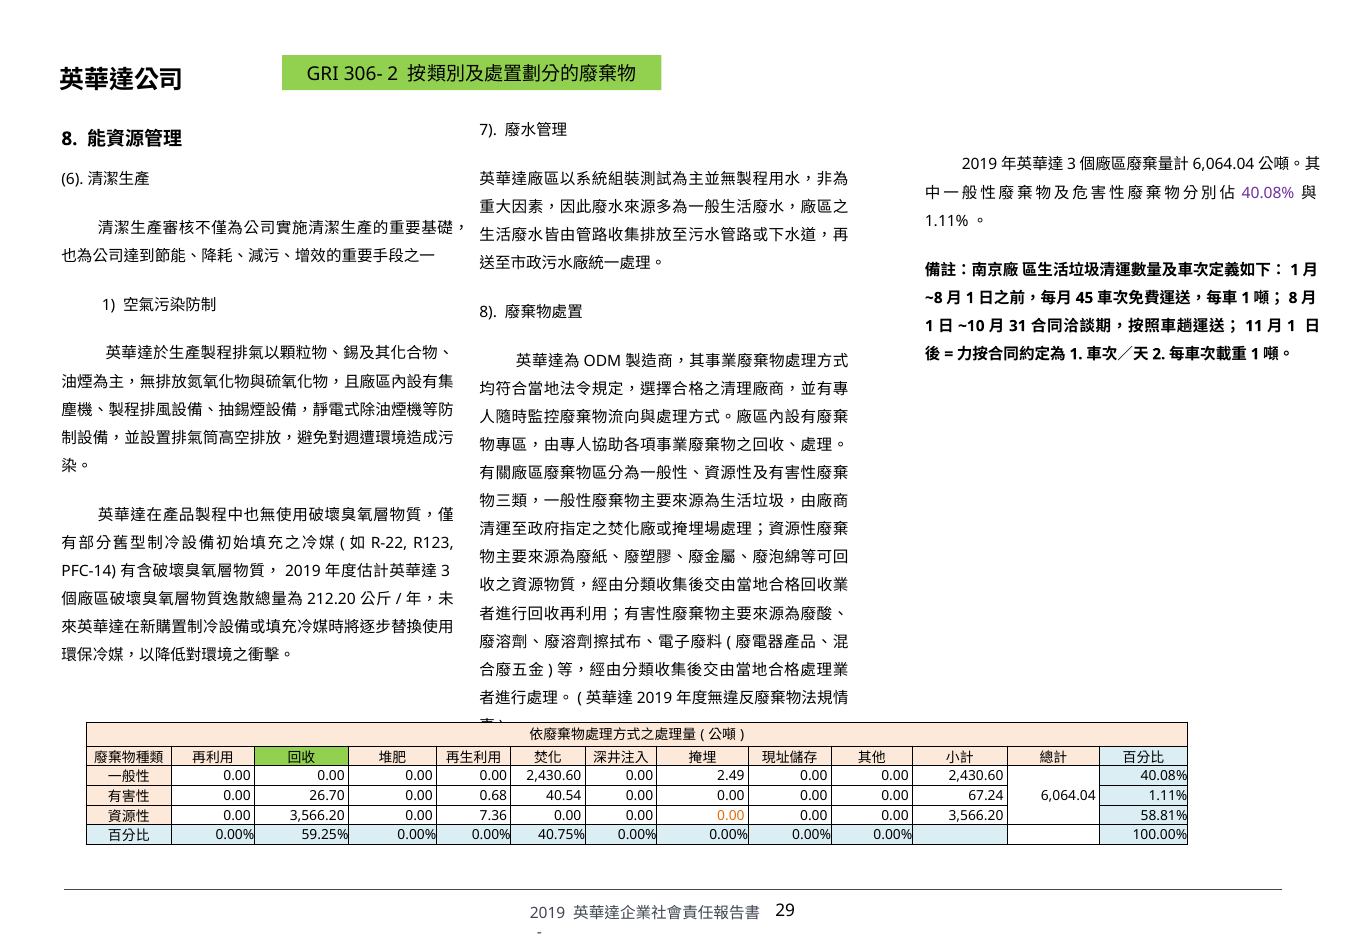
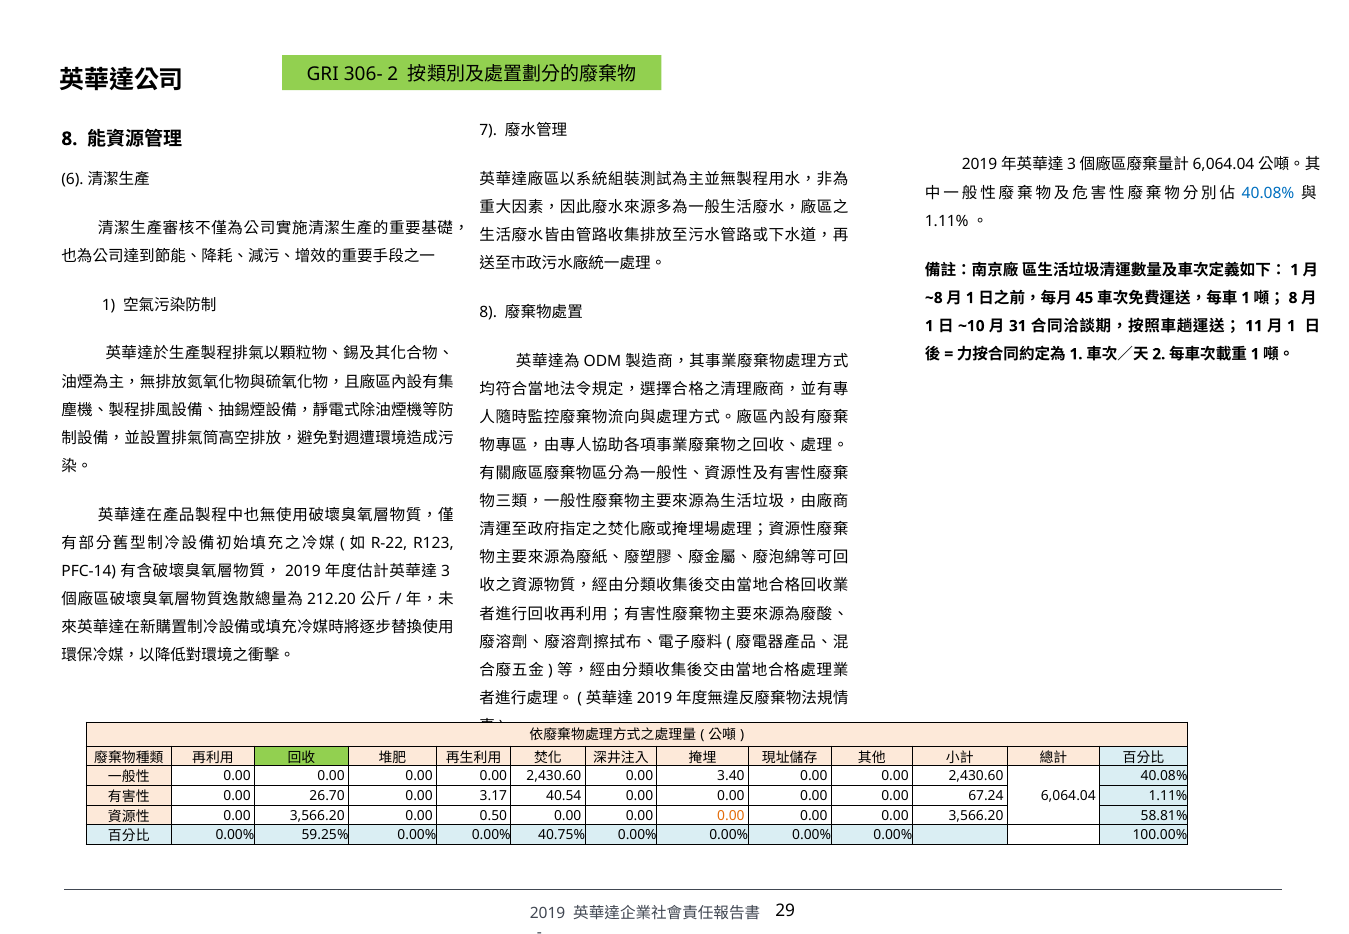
40.08% at (1268, 193) colour: purple -> blue
2.49: 2.49 -> 3.40
0.68: 0.68 -> 3.17
7.36: 7.36 -> 0.50
